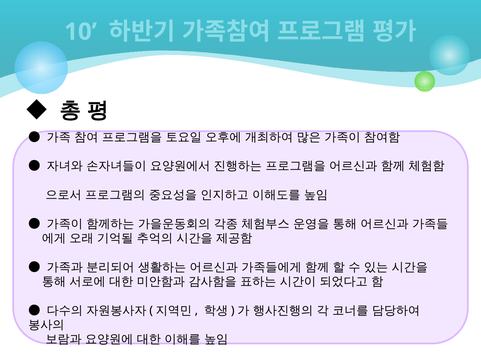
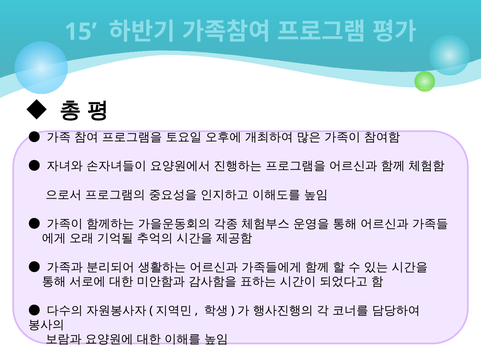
10: 10 -> 15
